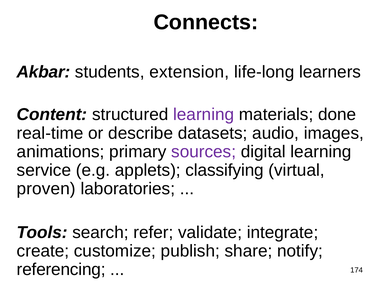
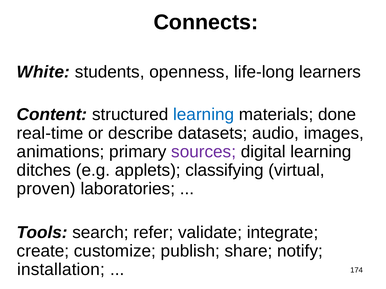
Akbar: Akbar -> White
extension: extension -> openness
learning at (204, 115) colour: purple -> blue
service: service -> ditches
referencing: referencing -> installation
